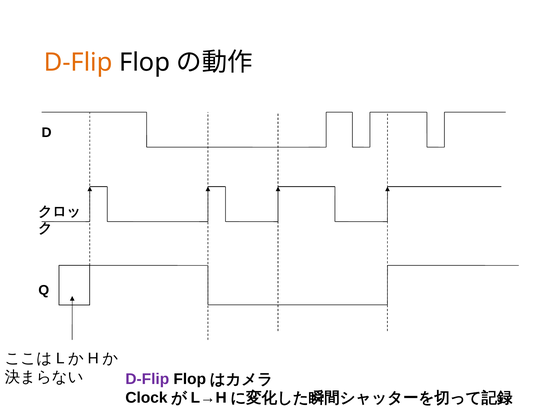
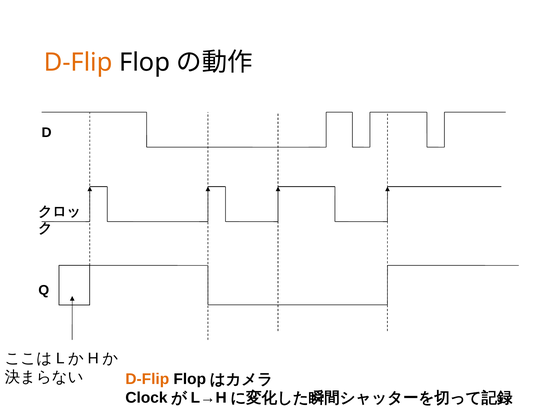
D-Flip at (147, 379) colour: purple -> orange
